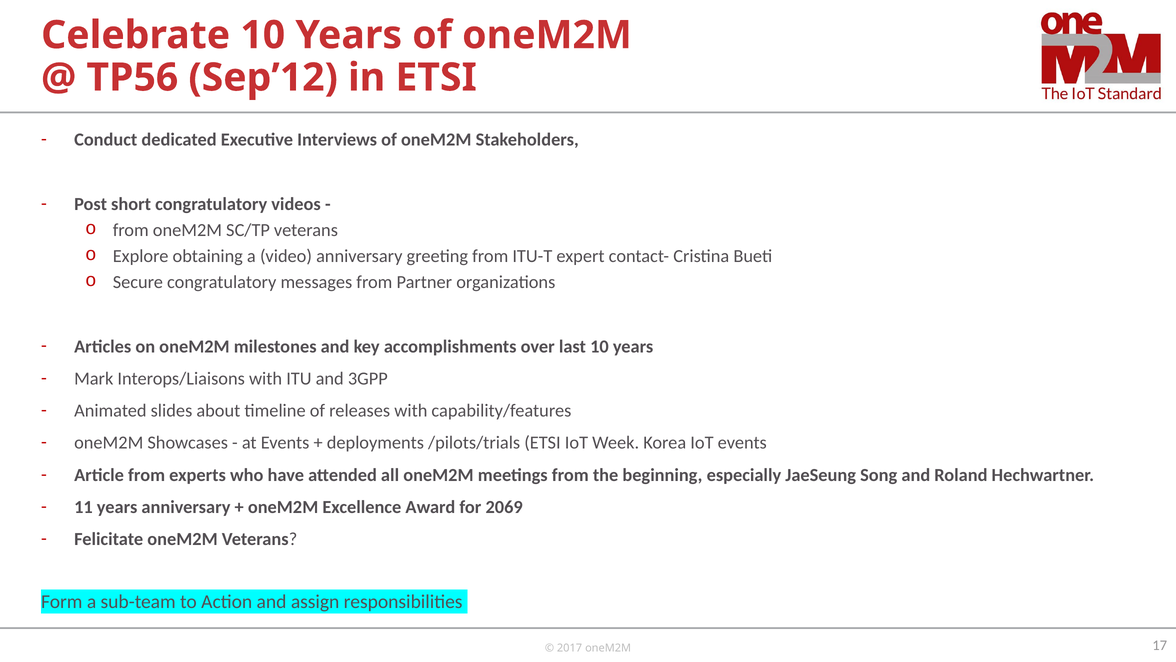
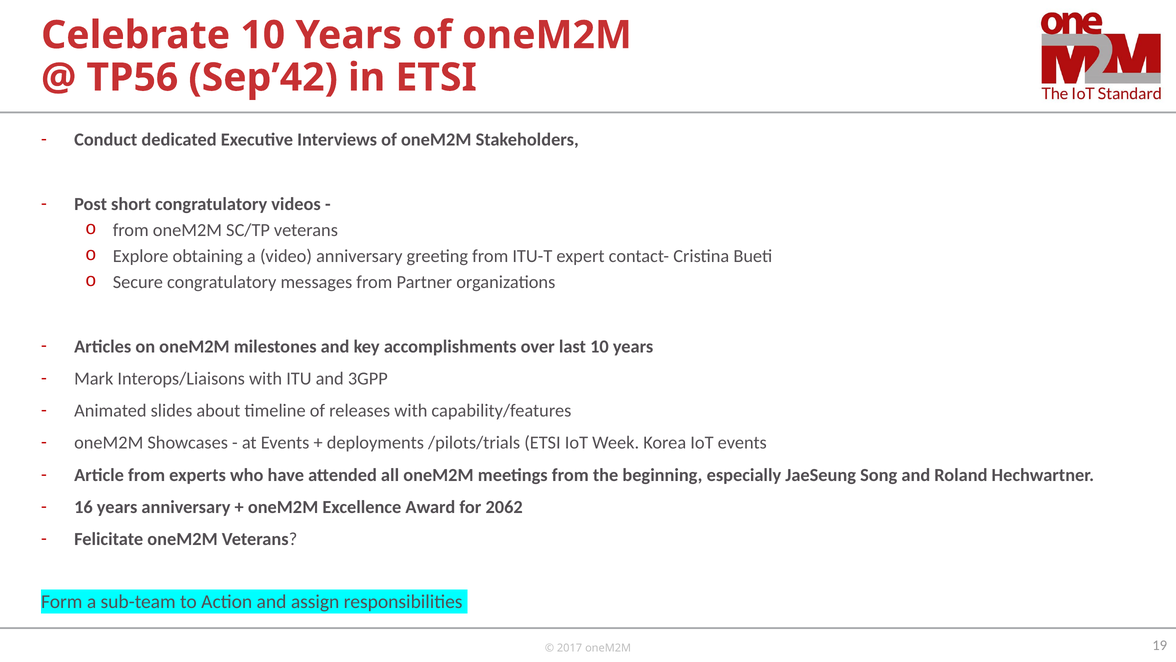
Sep’12: Sep’12 -> Sep’42
11: 11 -> 16
2069: 2069 -> 2062
17: 17 -> 19
